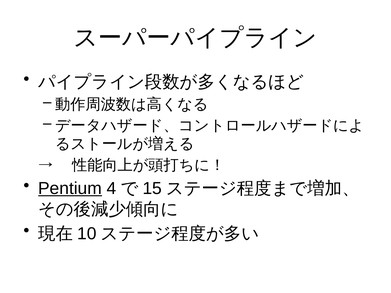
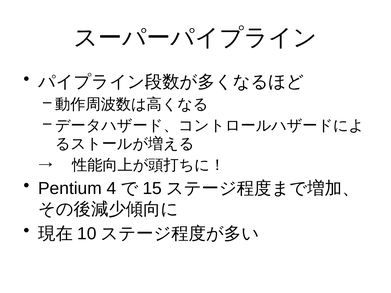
Pentium underline: present -> none
